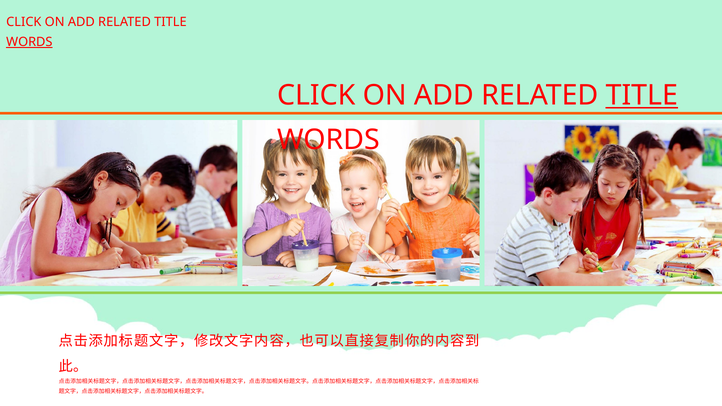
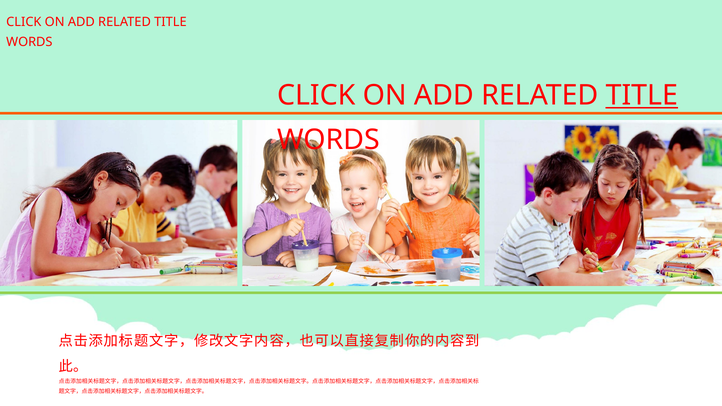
WORDS at (29, 42) underline: present -> none
